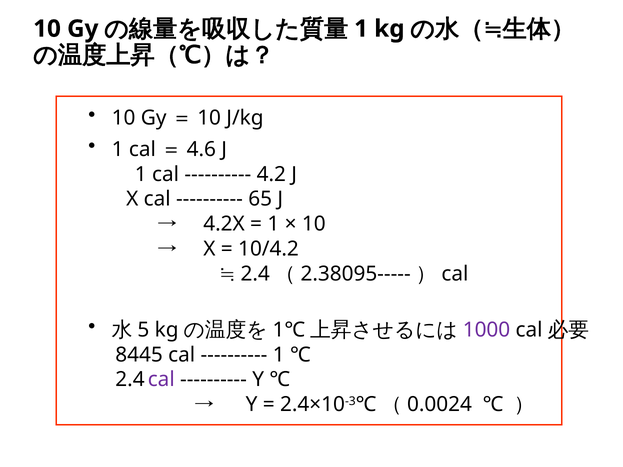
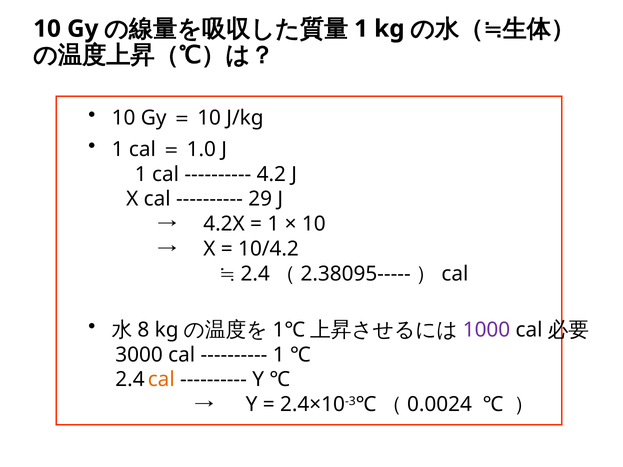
4.6: 4.6 -> 1.0
65: 65 -> 29
5: 5 -> 8
8445: 8445 -> 3000
cal at (161, 380) colour: purple -> orange
